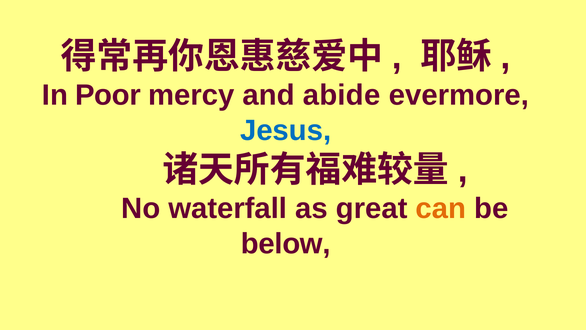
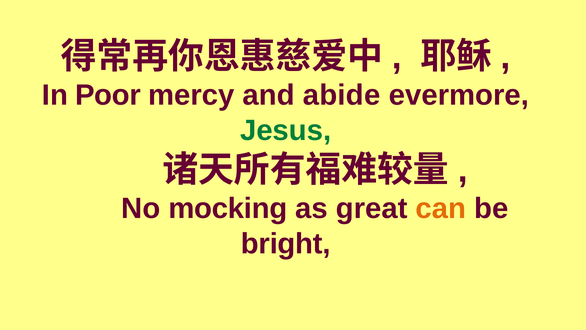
Jesus colour: blue -> green
waterfall: waterfall -> mocking
below: below -> bright
